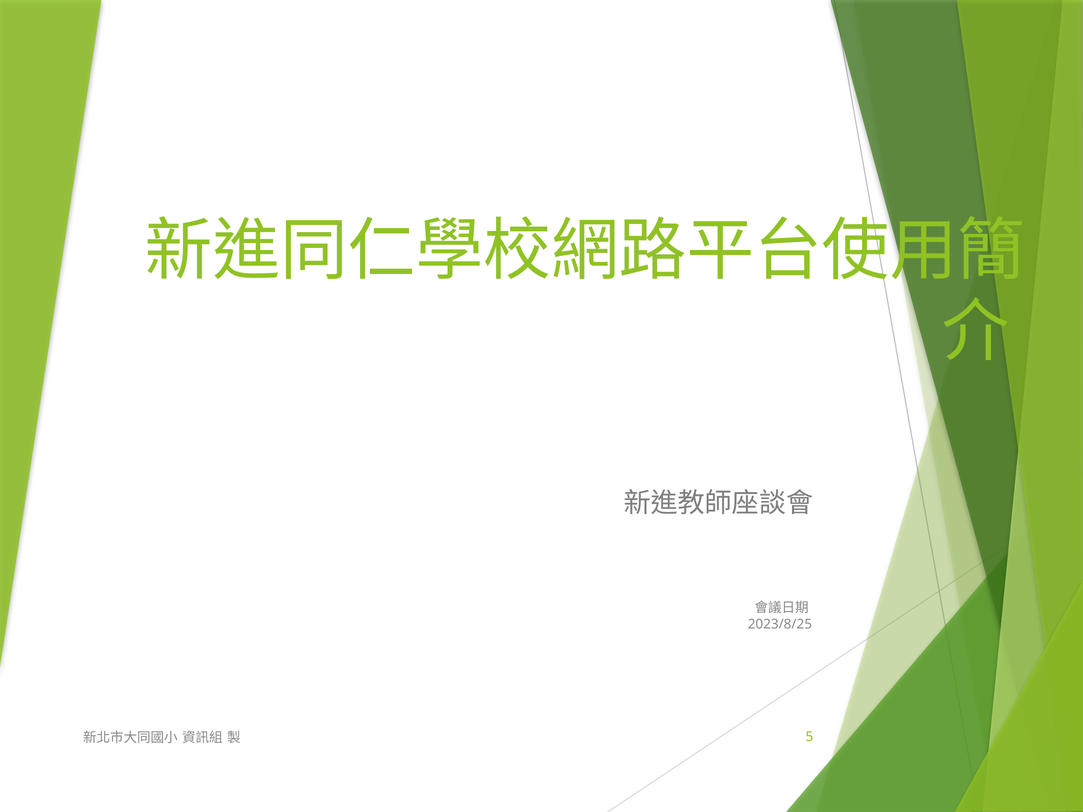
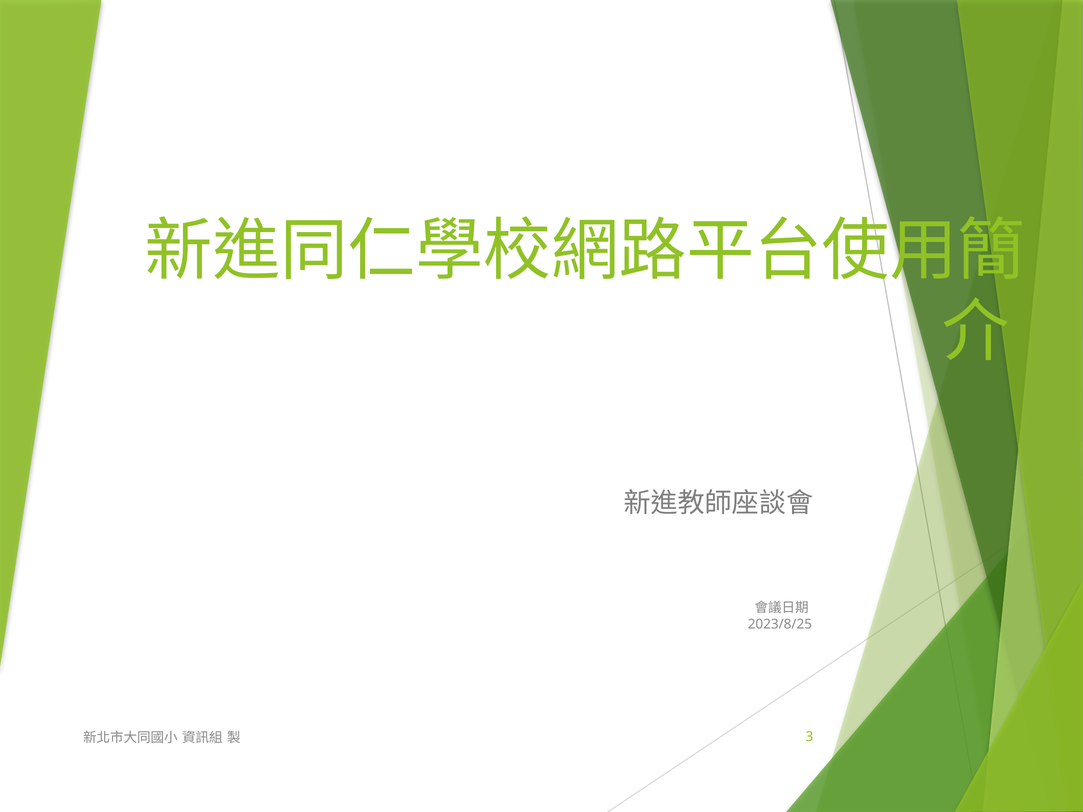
5: 5 -> 3
